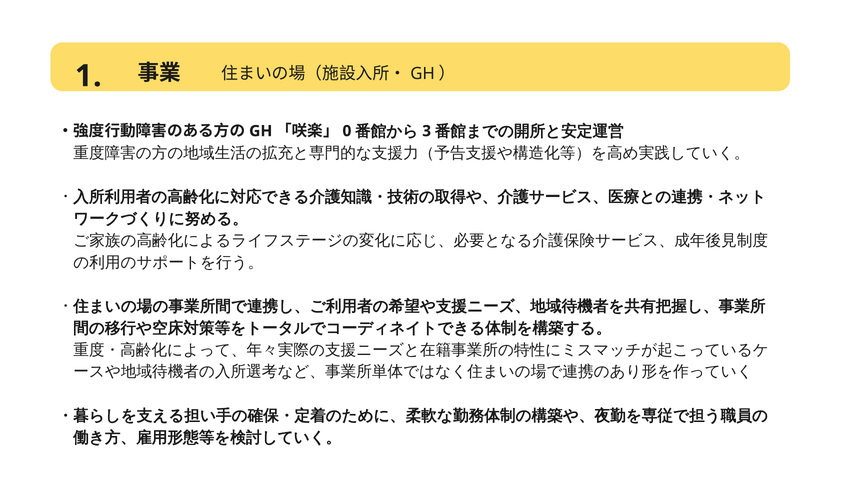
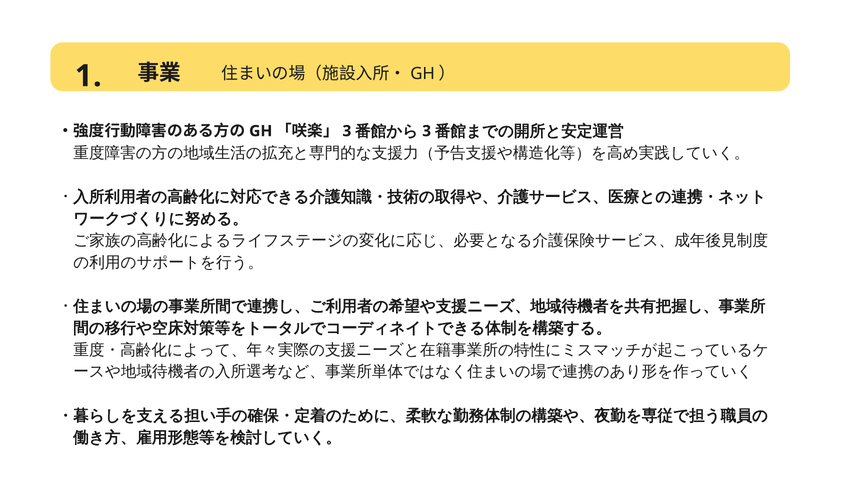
0 at (347, 131): 0 -> 3
